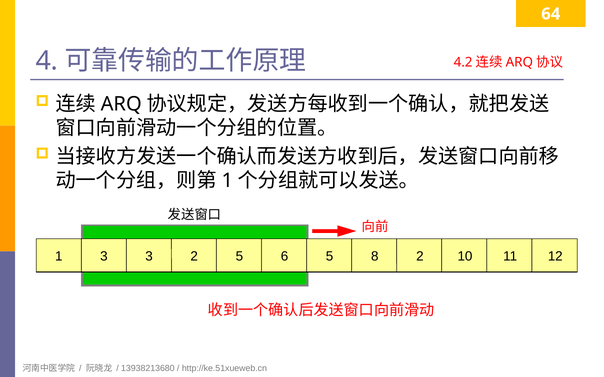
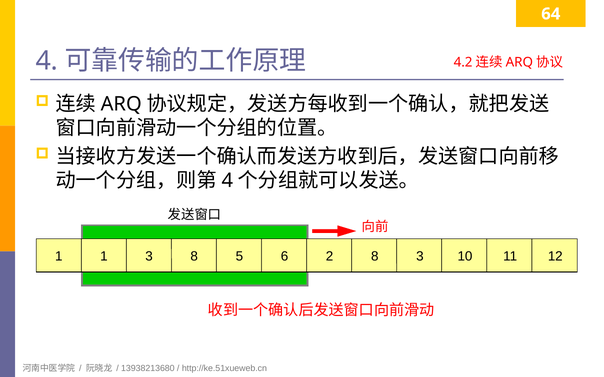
1 at (227, 181): 1 -> 4
1 3: 3 -> 1
3 2: 2 -> 8
6 5: 5 -> 2
8 2: 2 -> 3
